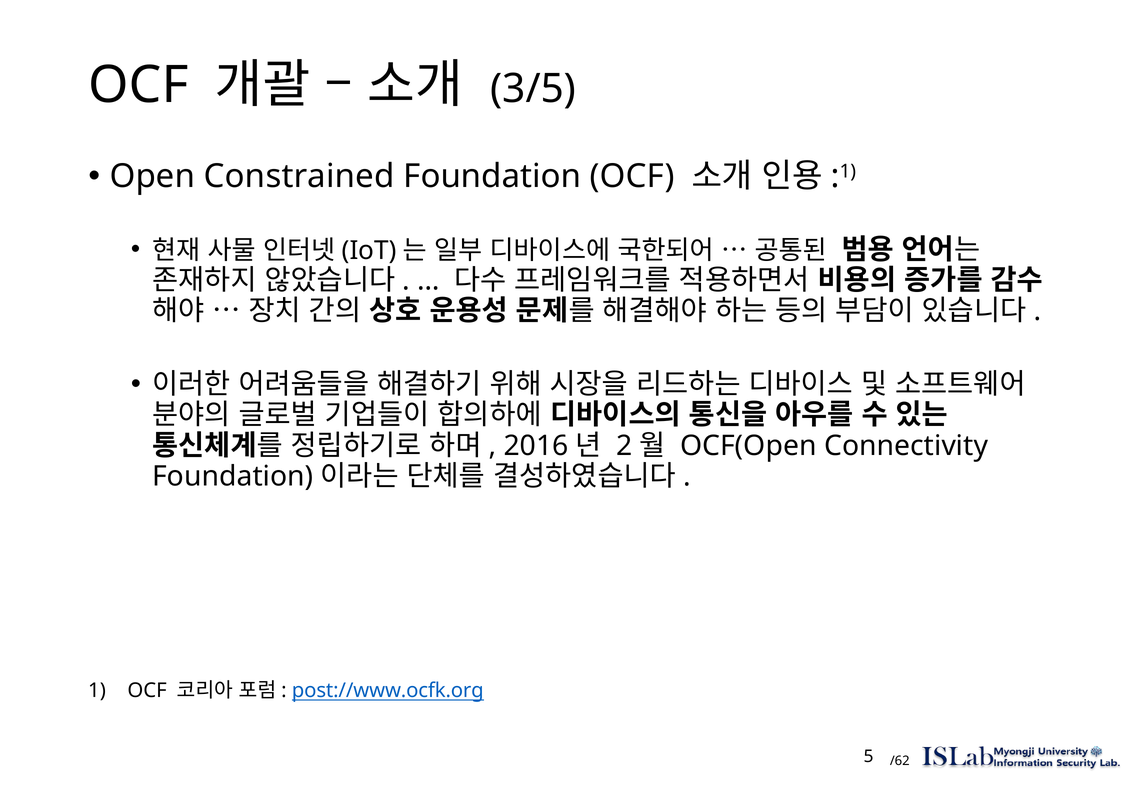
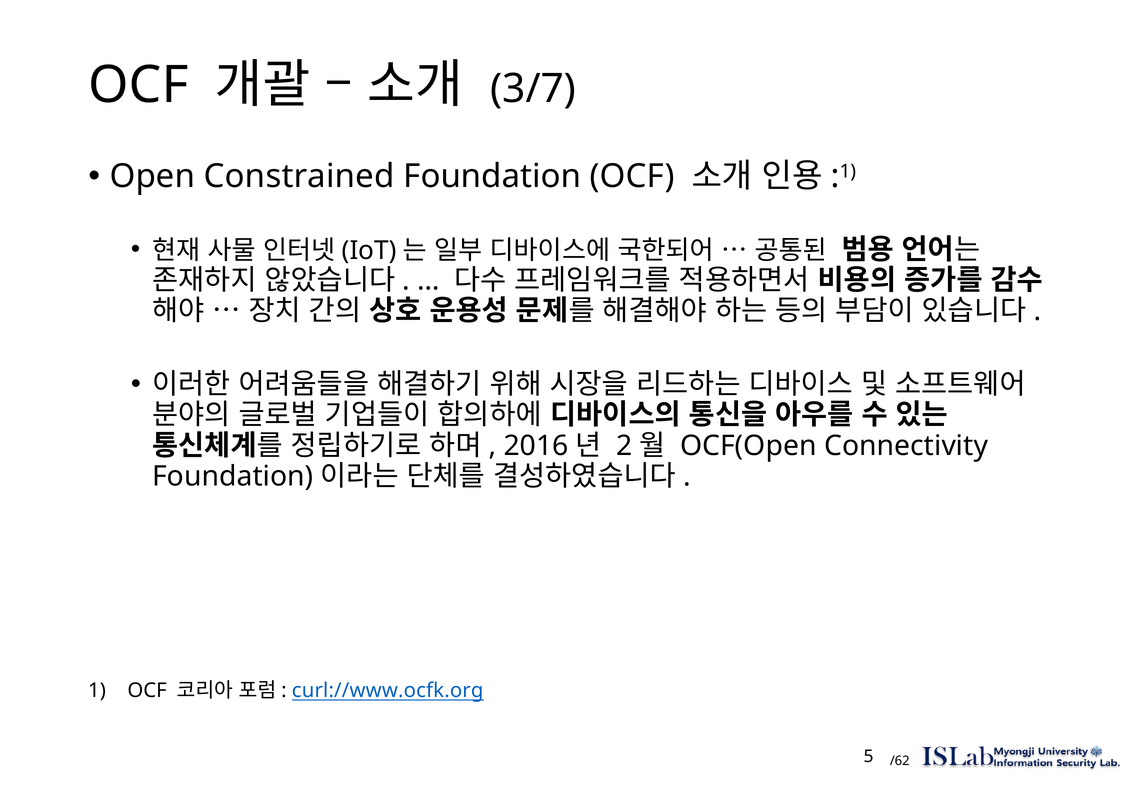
3/5: 3/5 -> 3/7
post://www.ocfk.org: post://www.ocfk.org -> curl://www.ocfk.org
